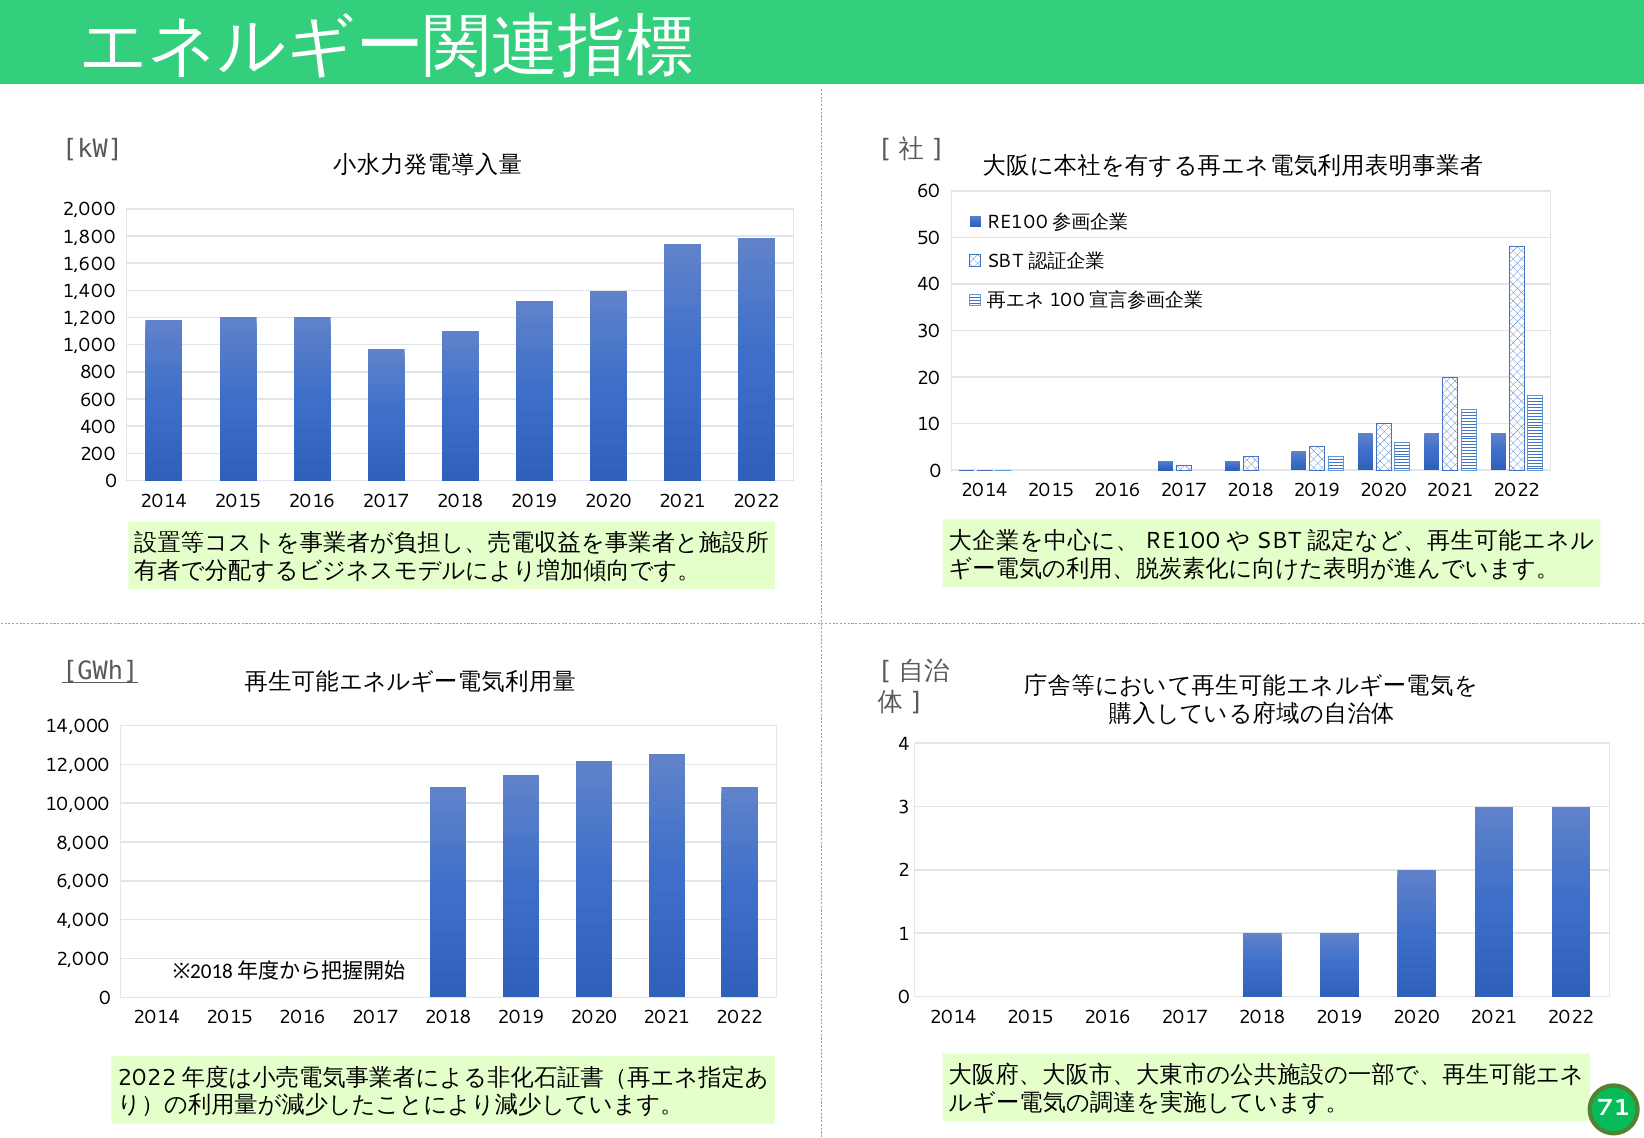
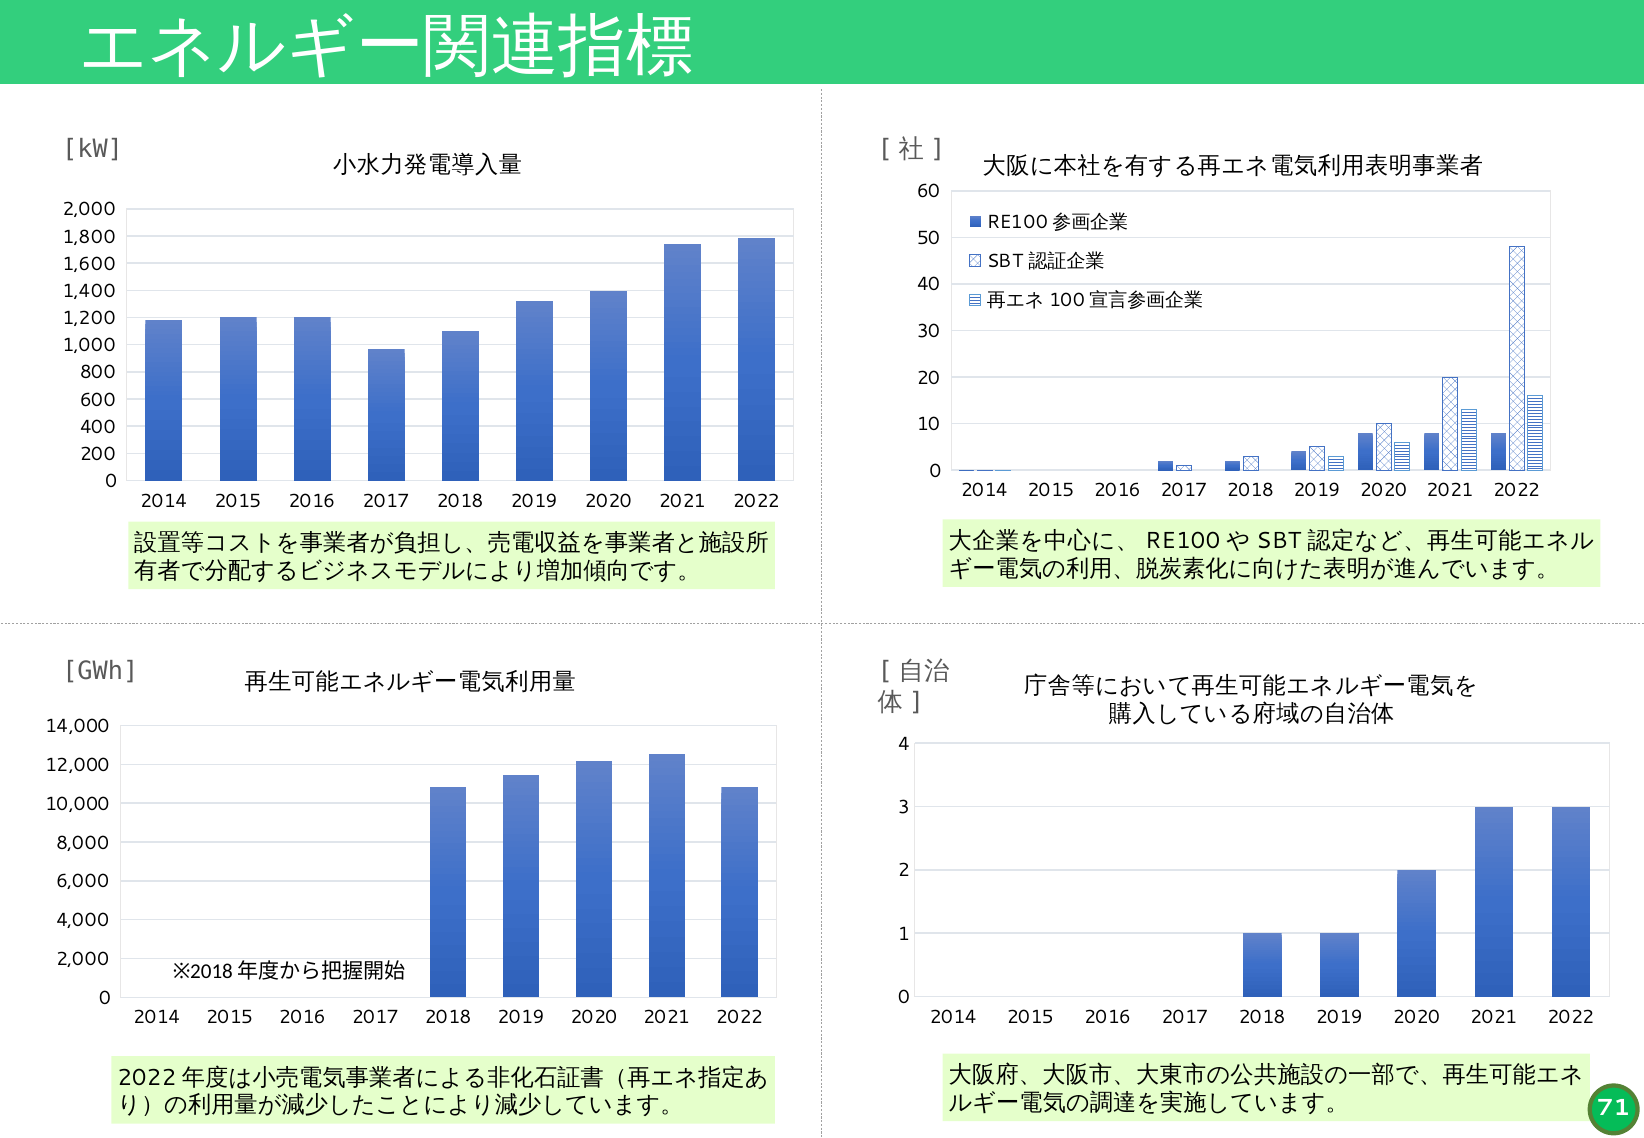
GWh underline: present -> none
